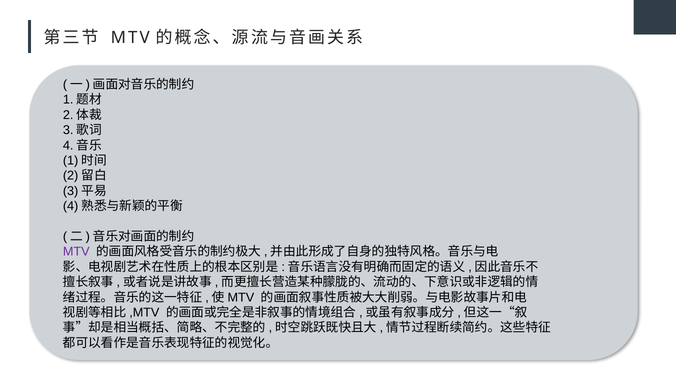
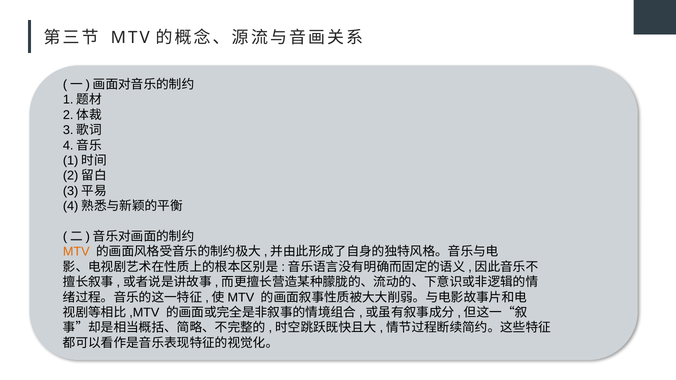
MTV at (76, 252) colour: purple -> orange
